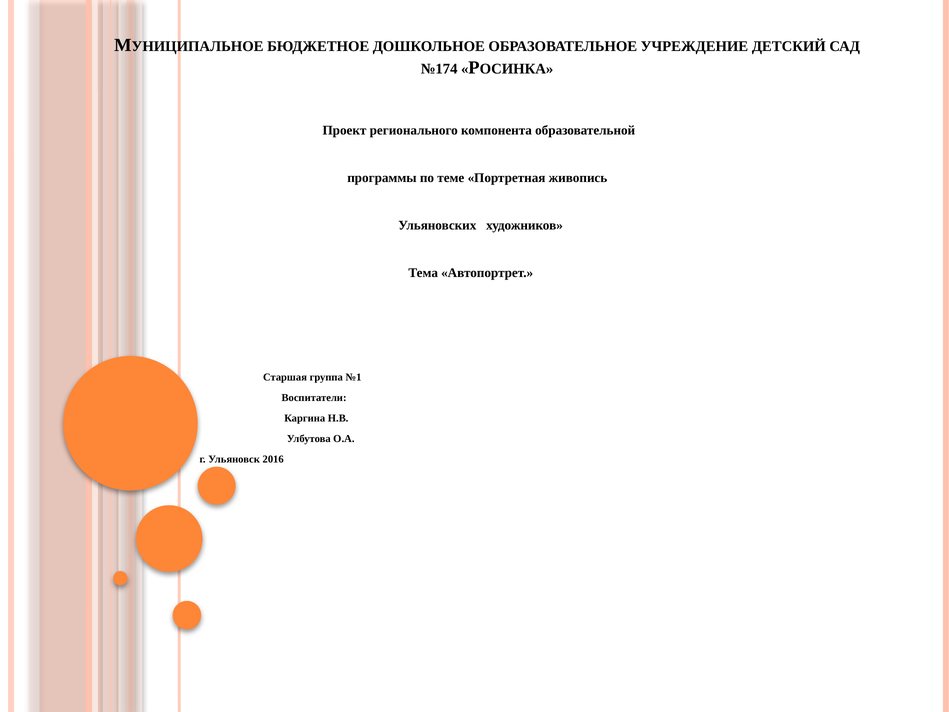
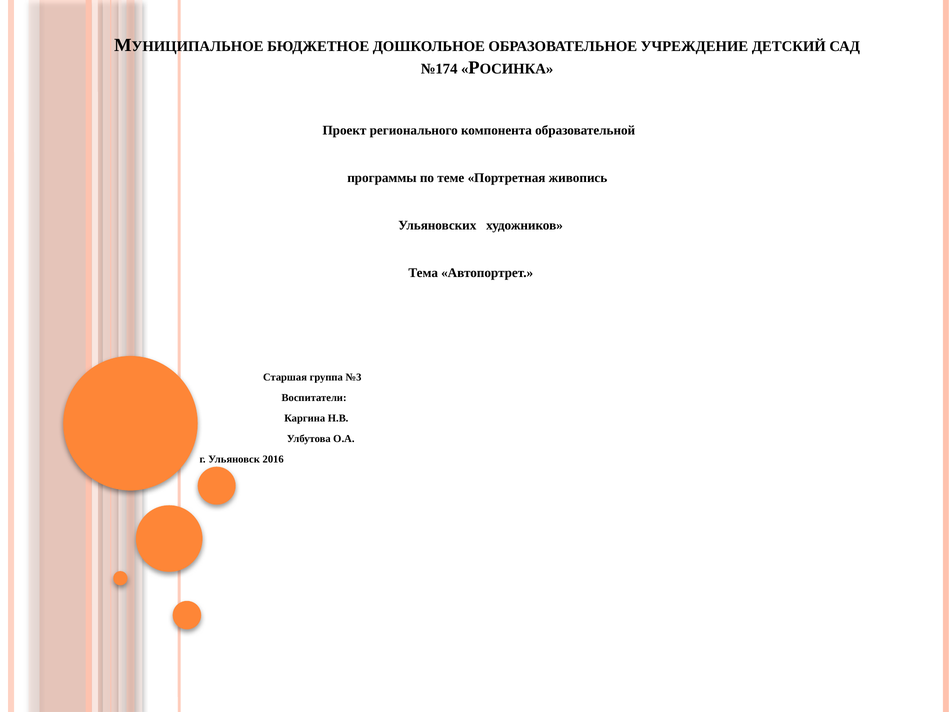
№1: №1 -> №3
